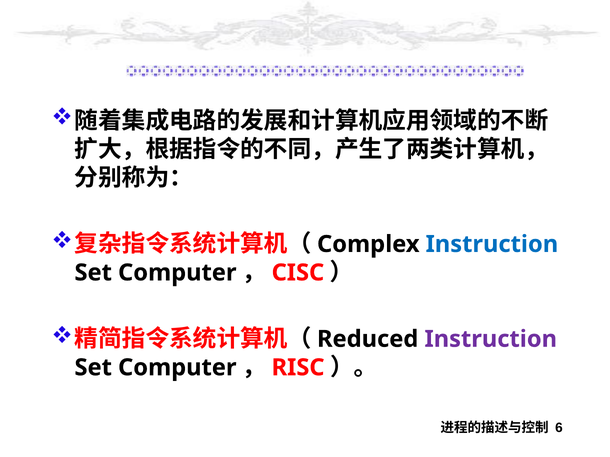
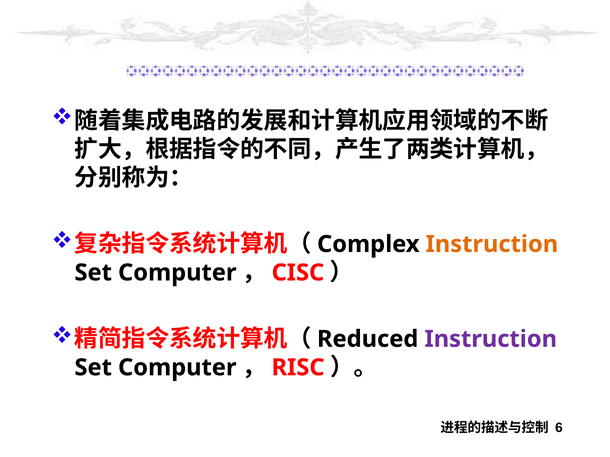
Instruction at (492, 244) colour: blue -> orange
